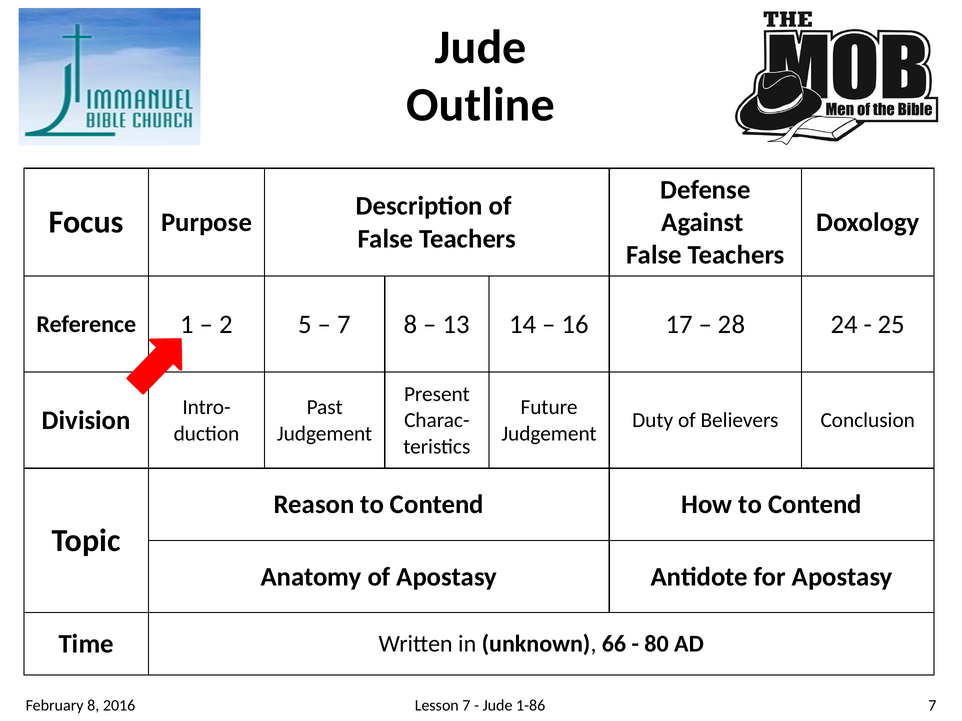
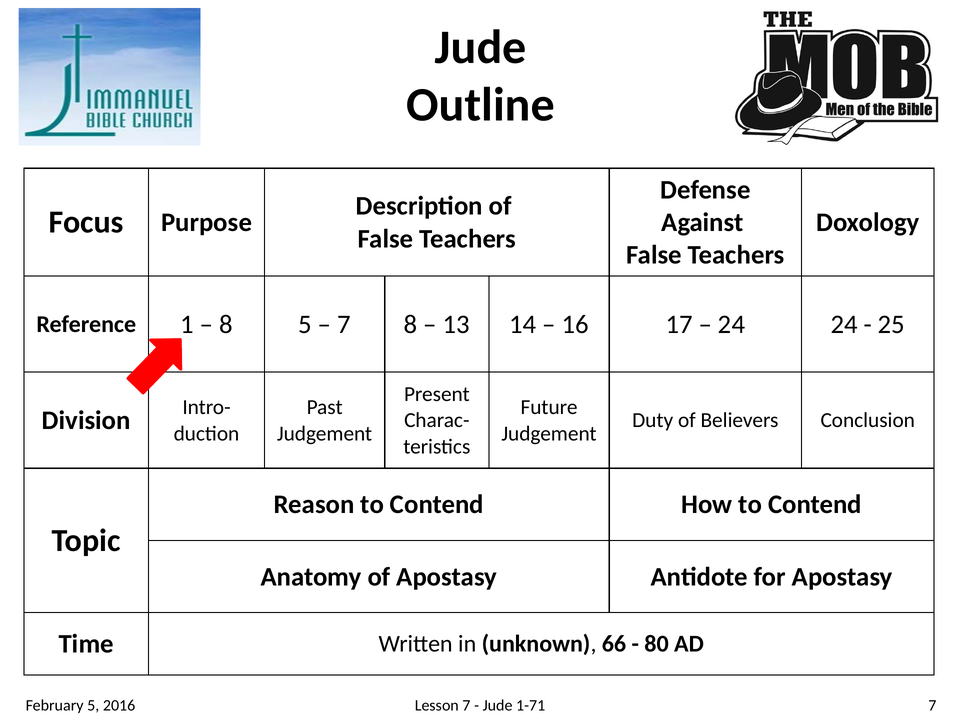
2 at (226, 325): 2 -> 8
28 at (731, 325): 28 -> 24
February 8: 8 -> 5
1-86: 1-86 -> 1-71
